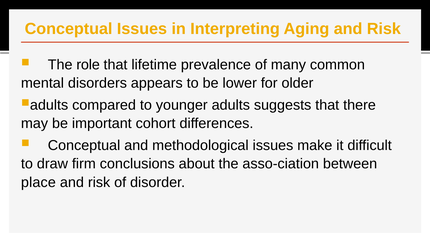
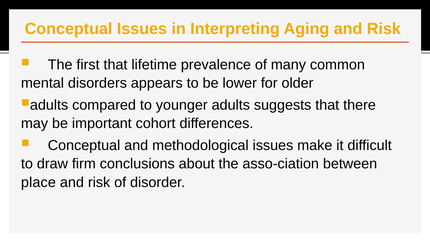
role: role -> first
